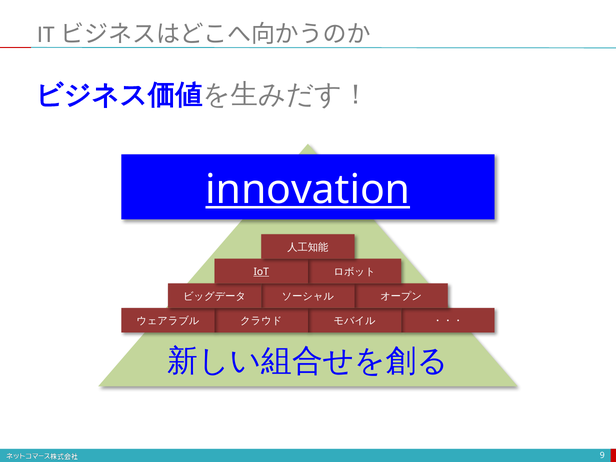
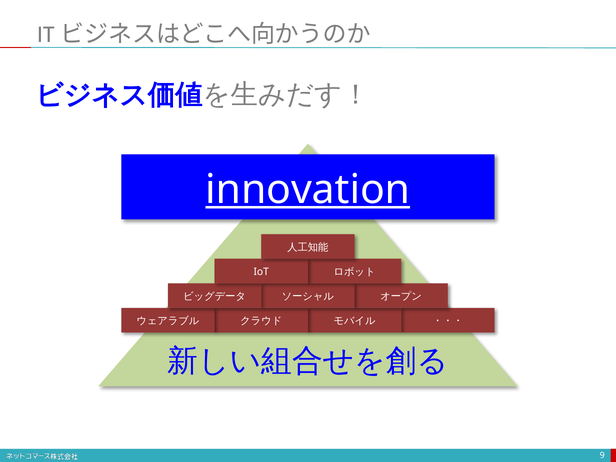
IoT underline: present -> none
